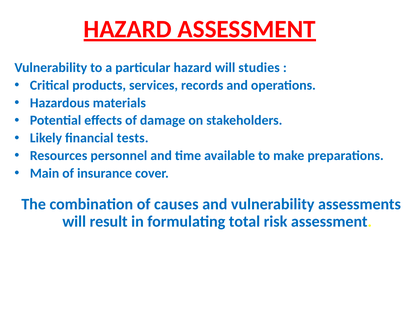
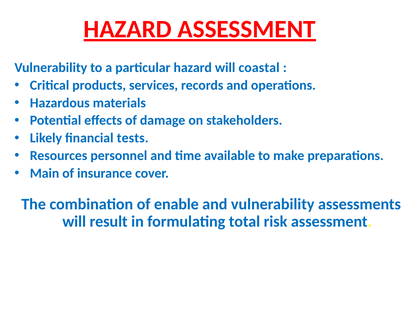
studies: studies -> coastal
causes: causes -> enable
